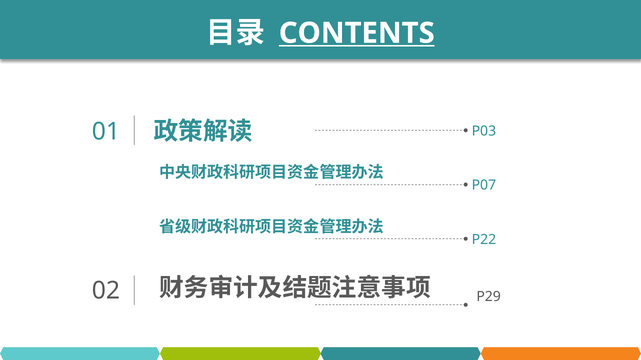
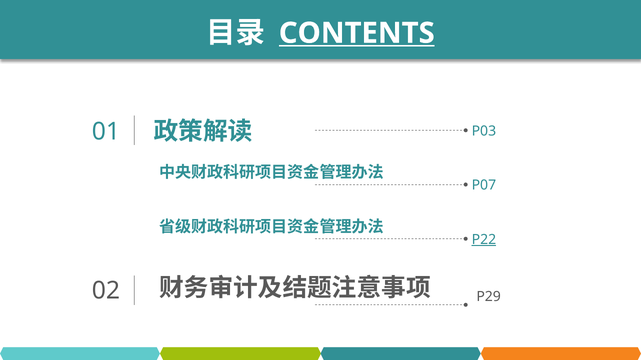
P22 underline: none -> present
